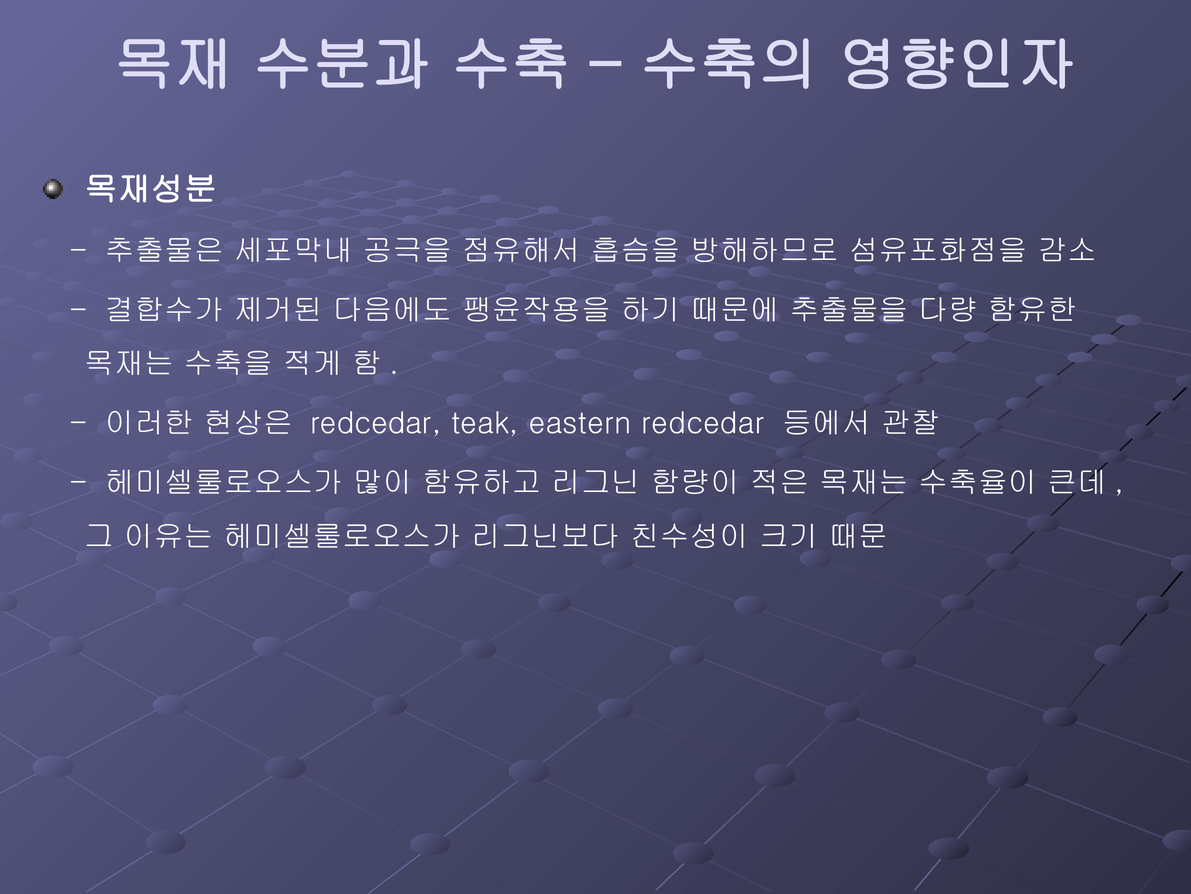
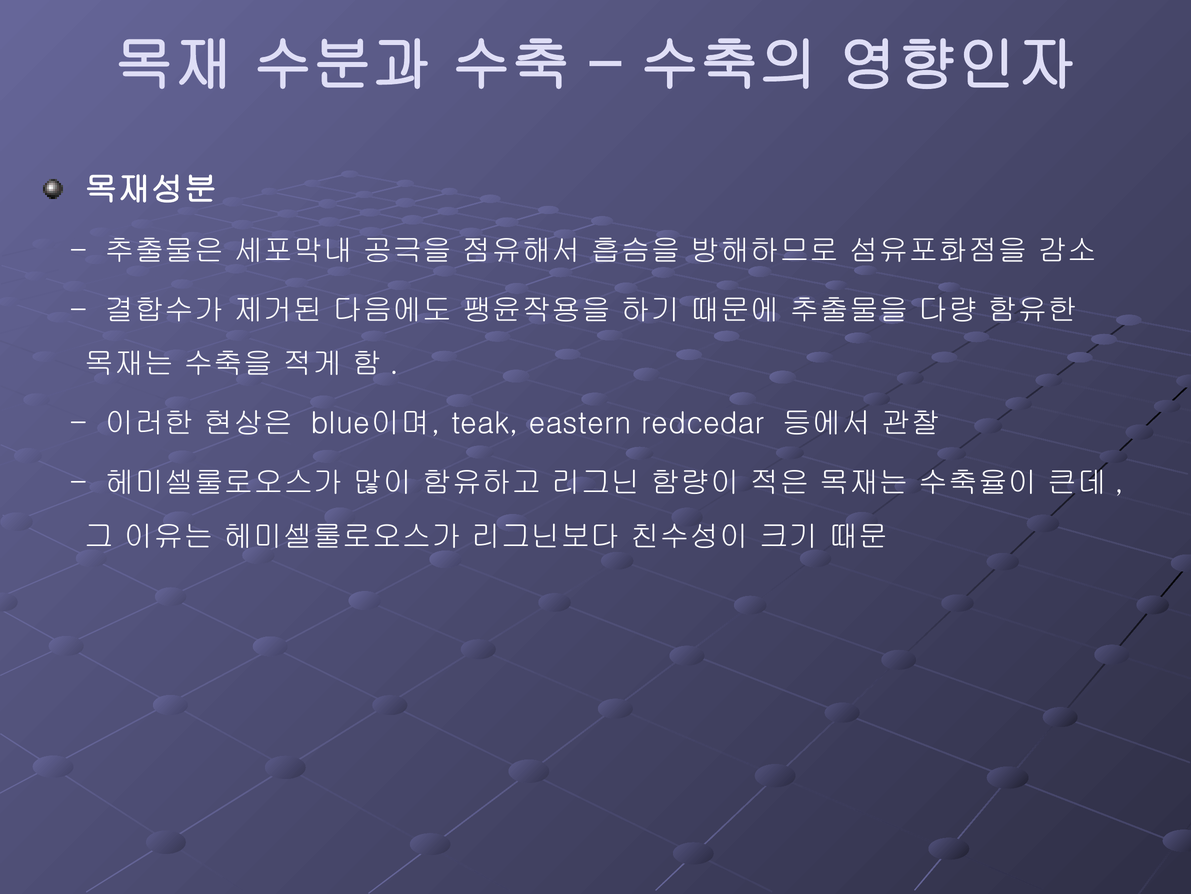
redcedar at (376, 423): redcedar -> blue이며
